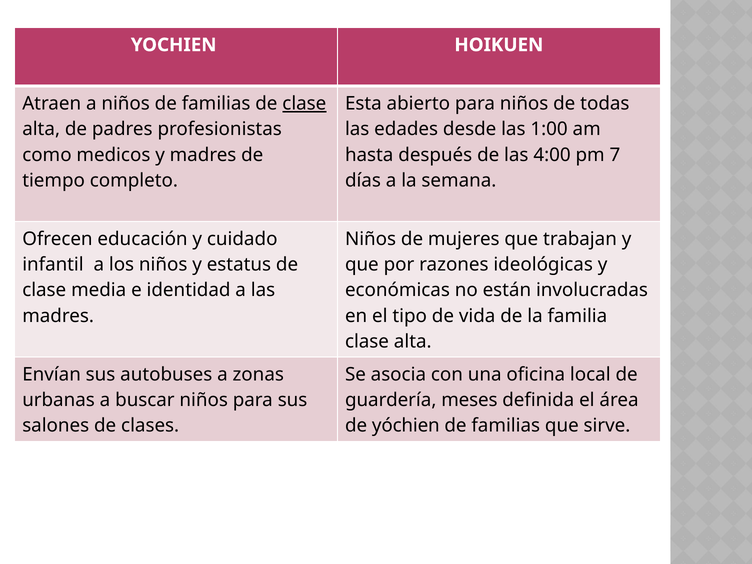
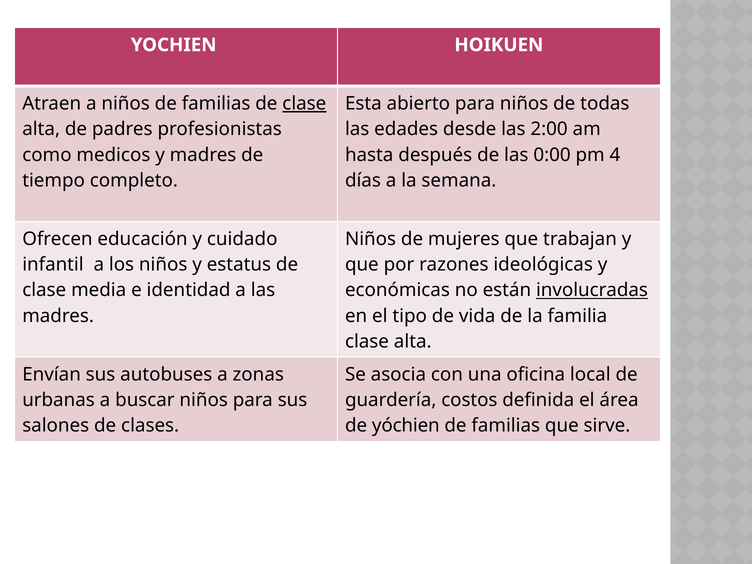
1:00: 1:00 -> 2:00
4:00: 4:00 -> 0:00
7: 7 -> 4
involucradas underline: none -> present
meses: meses -> costos
